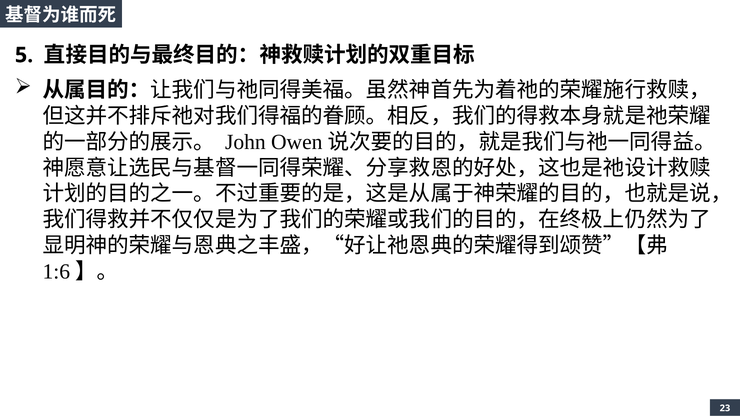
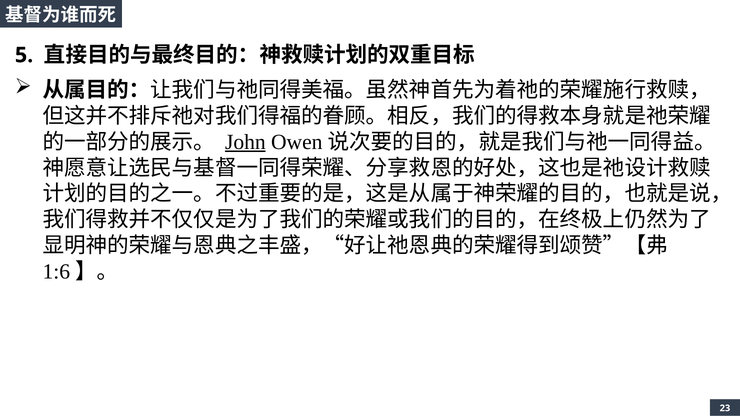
John underline: none -> present
